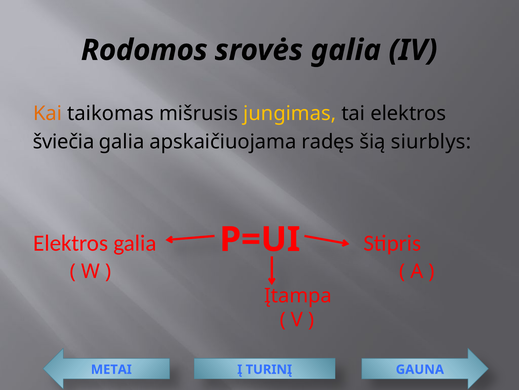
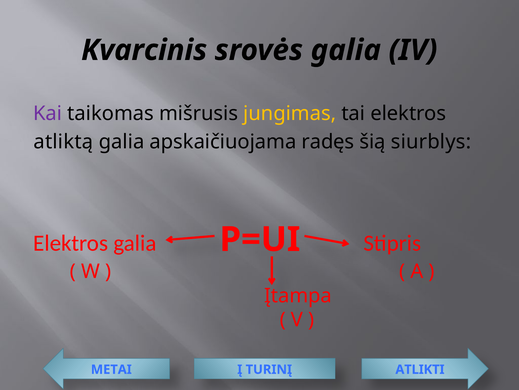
Rodomos: Rodomos -> Kvarcinis
Kai colour: orange -> purple
šviečia: šviečia -> atliktą
GAUNA: GAUNA -> ATLIKTI
